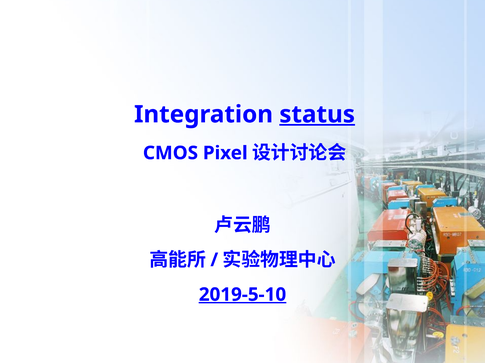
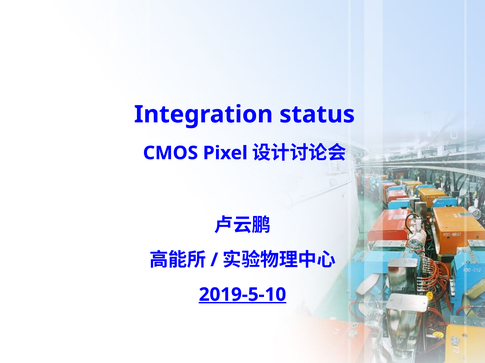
status underline: present -> none
